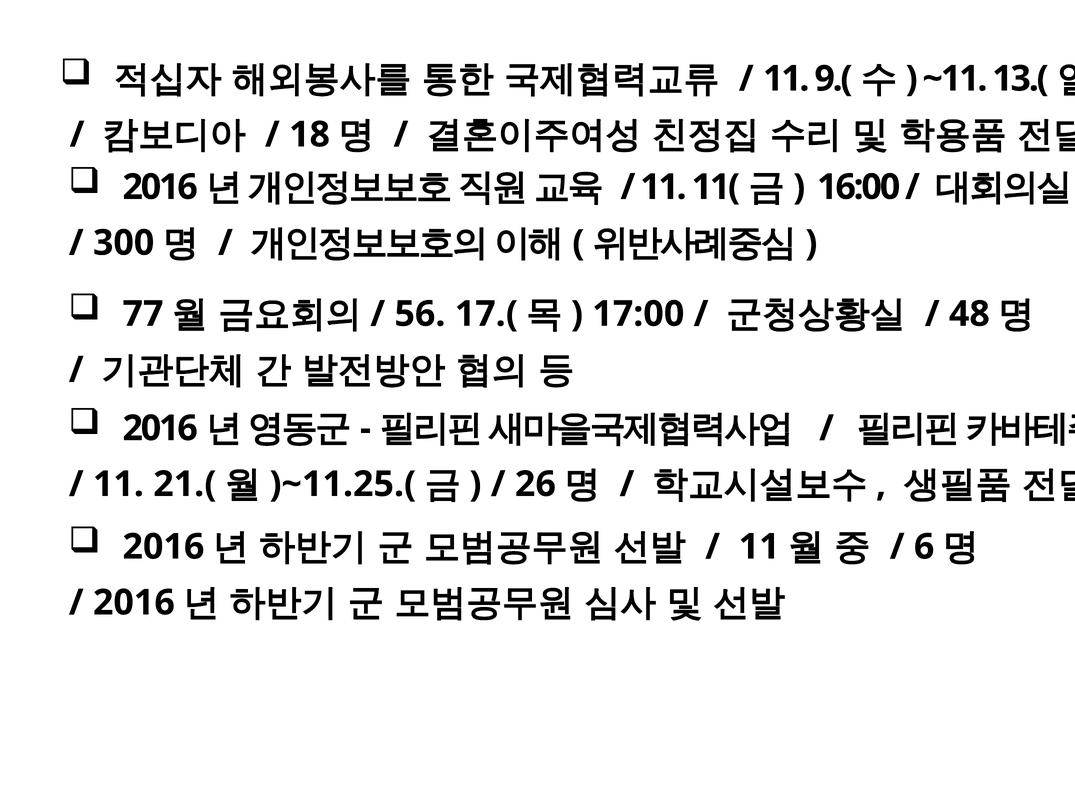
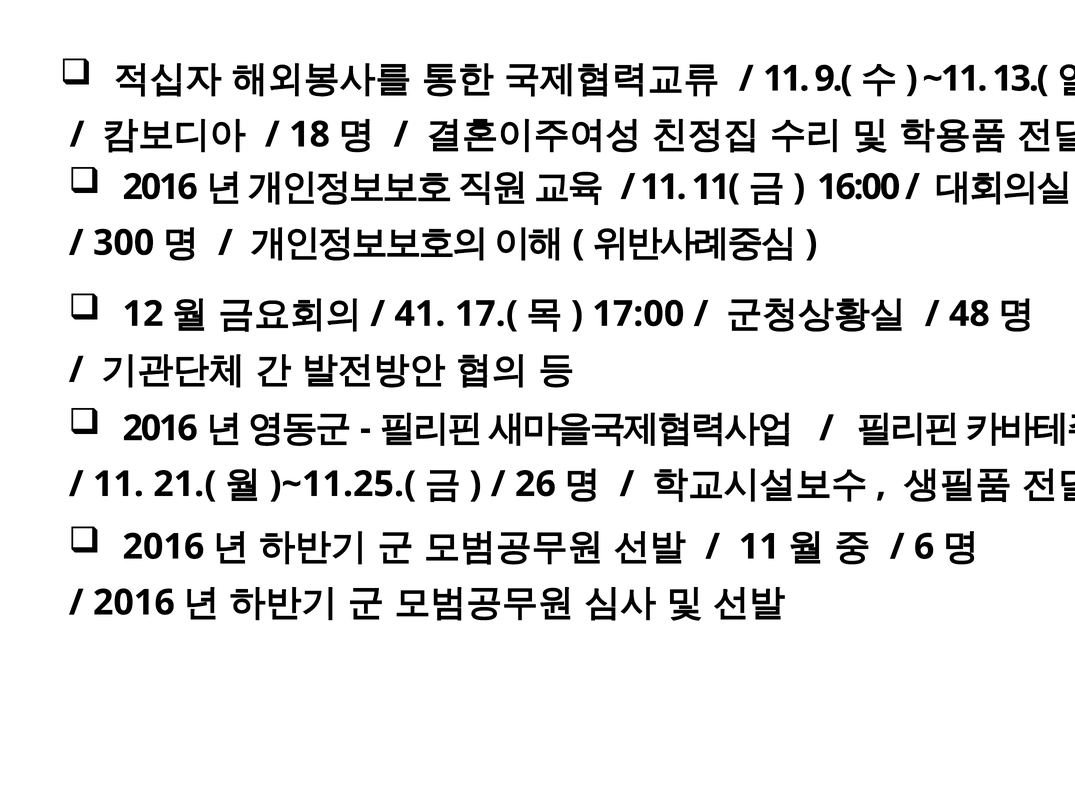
77: 77 -> 12
56: 56 -> 41
